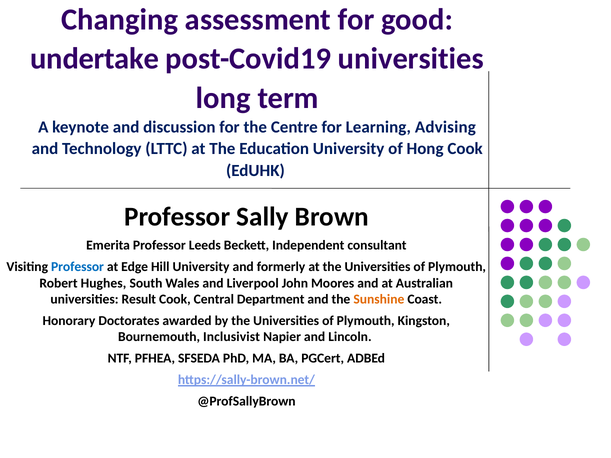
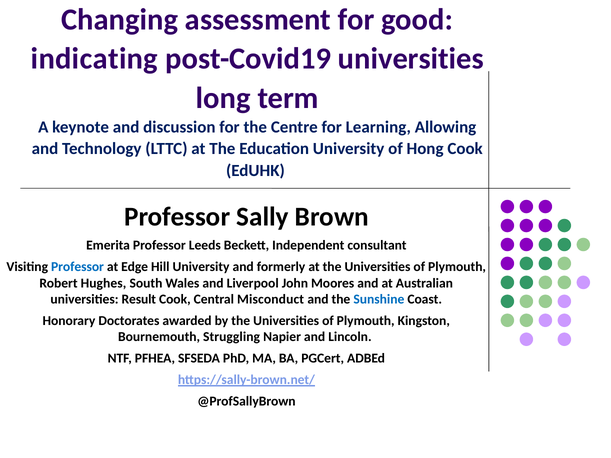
undertake: undertake -> indicating
Advising: Advising -> Allowing
Department: Department -> Misconduct
Sunshine colour: orange -> blue
Inclusivist: Inclusivist -> Struggling
